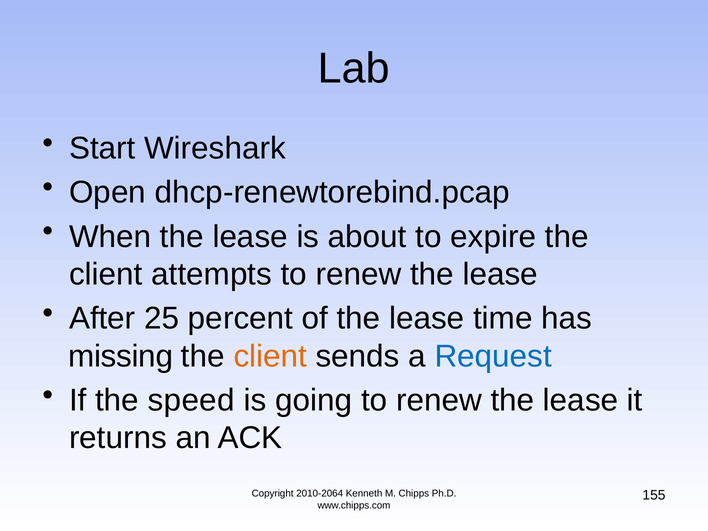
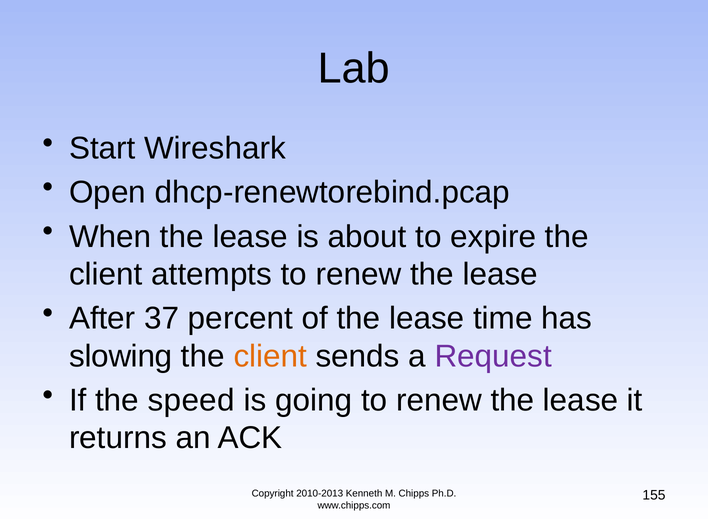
25: 25 -> 37
missing: missing -> slowing
Request colour: blue -> purple
2010-2064: 2010-2064 -> 2010-2013
